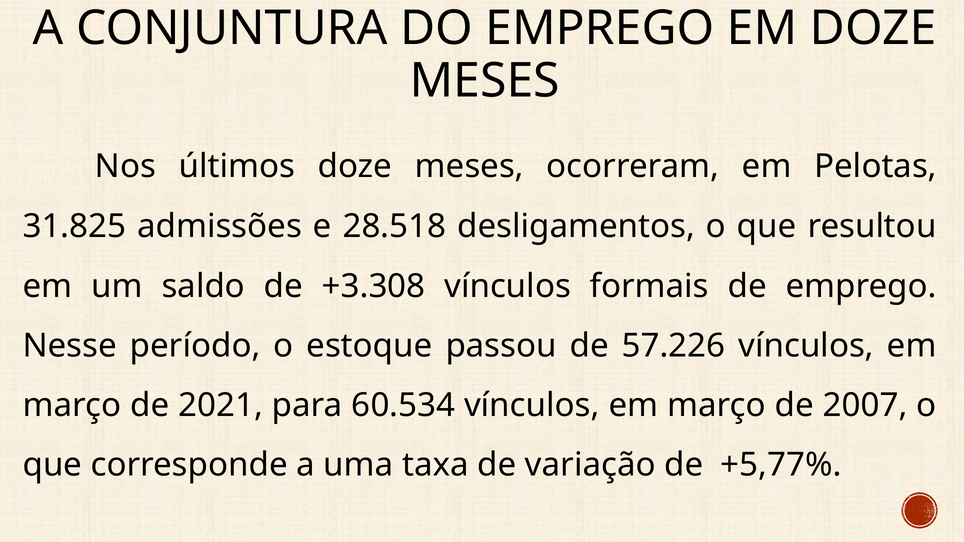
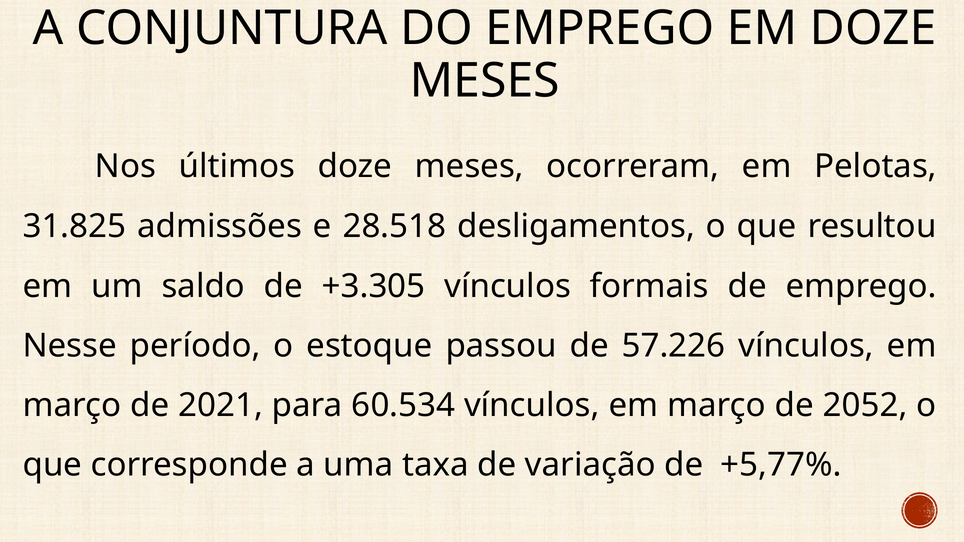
+3.308: +3.308 -> +3.305
2007: 2007 -> 2052
